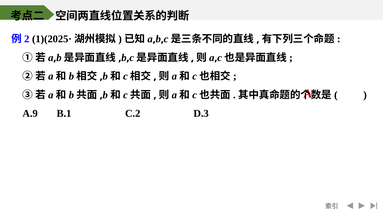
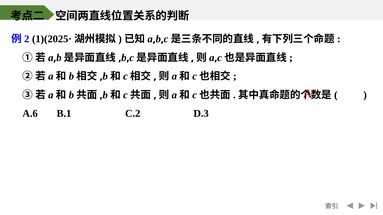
A.9: A.9 -> A.6
